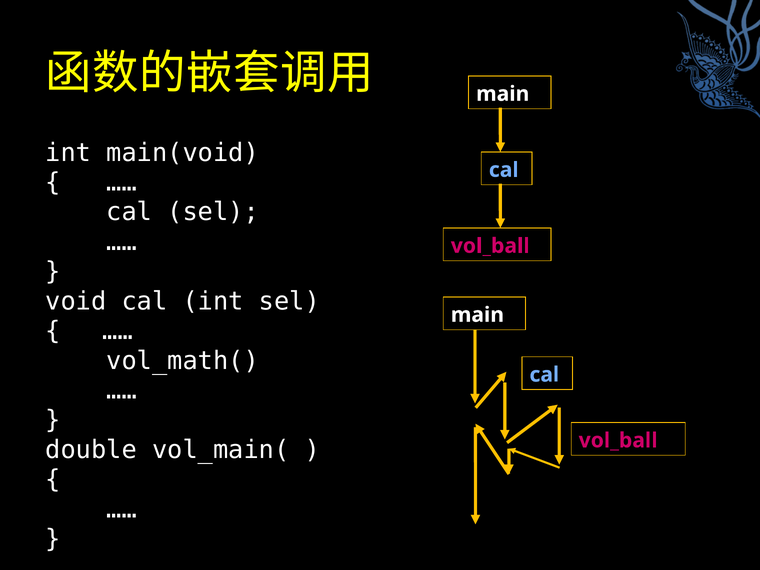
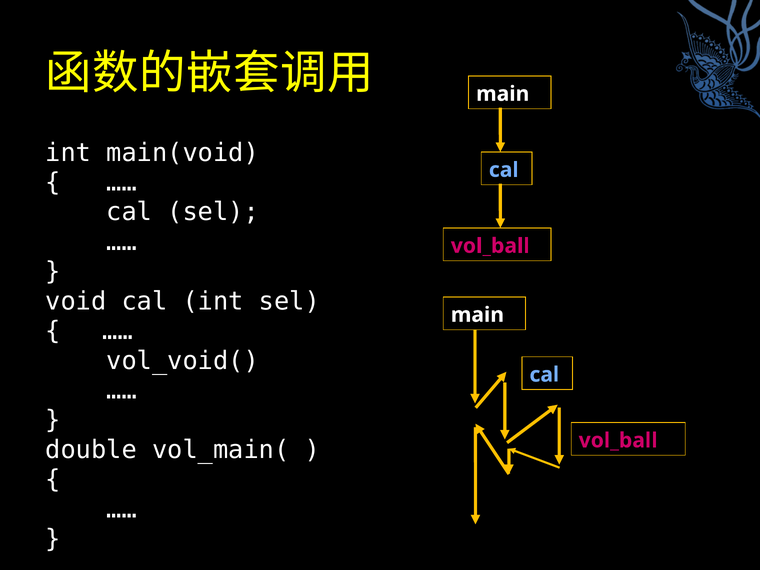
vol_math(: vol_math( -> vol_void(
